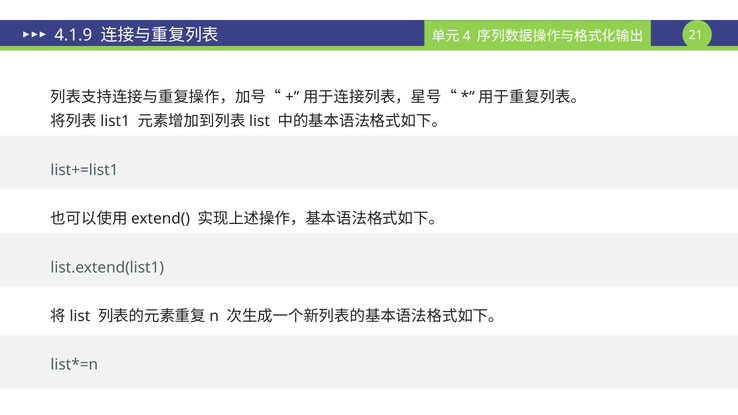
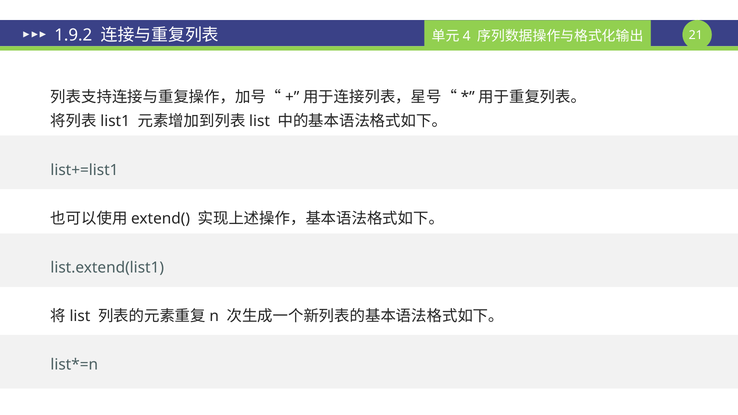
4.1.9: 4.1.9 -> 1.9.2
